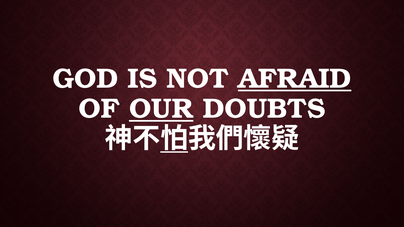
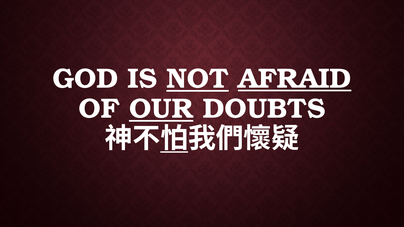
NOT underline: none -> present
